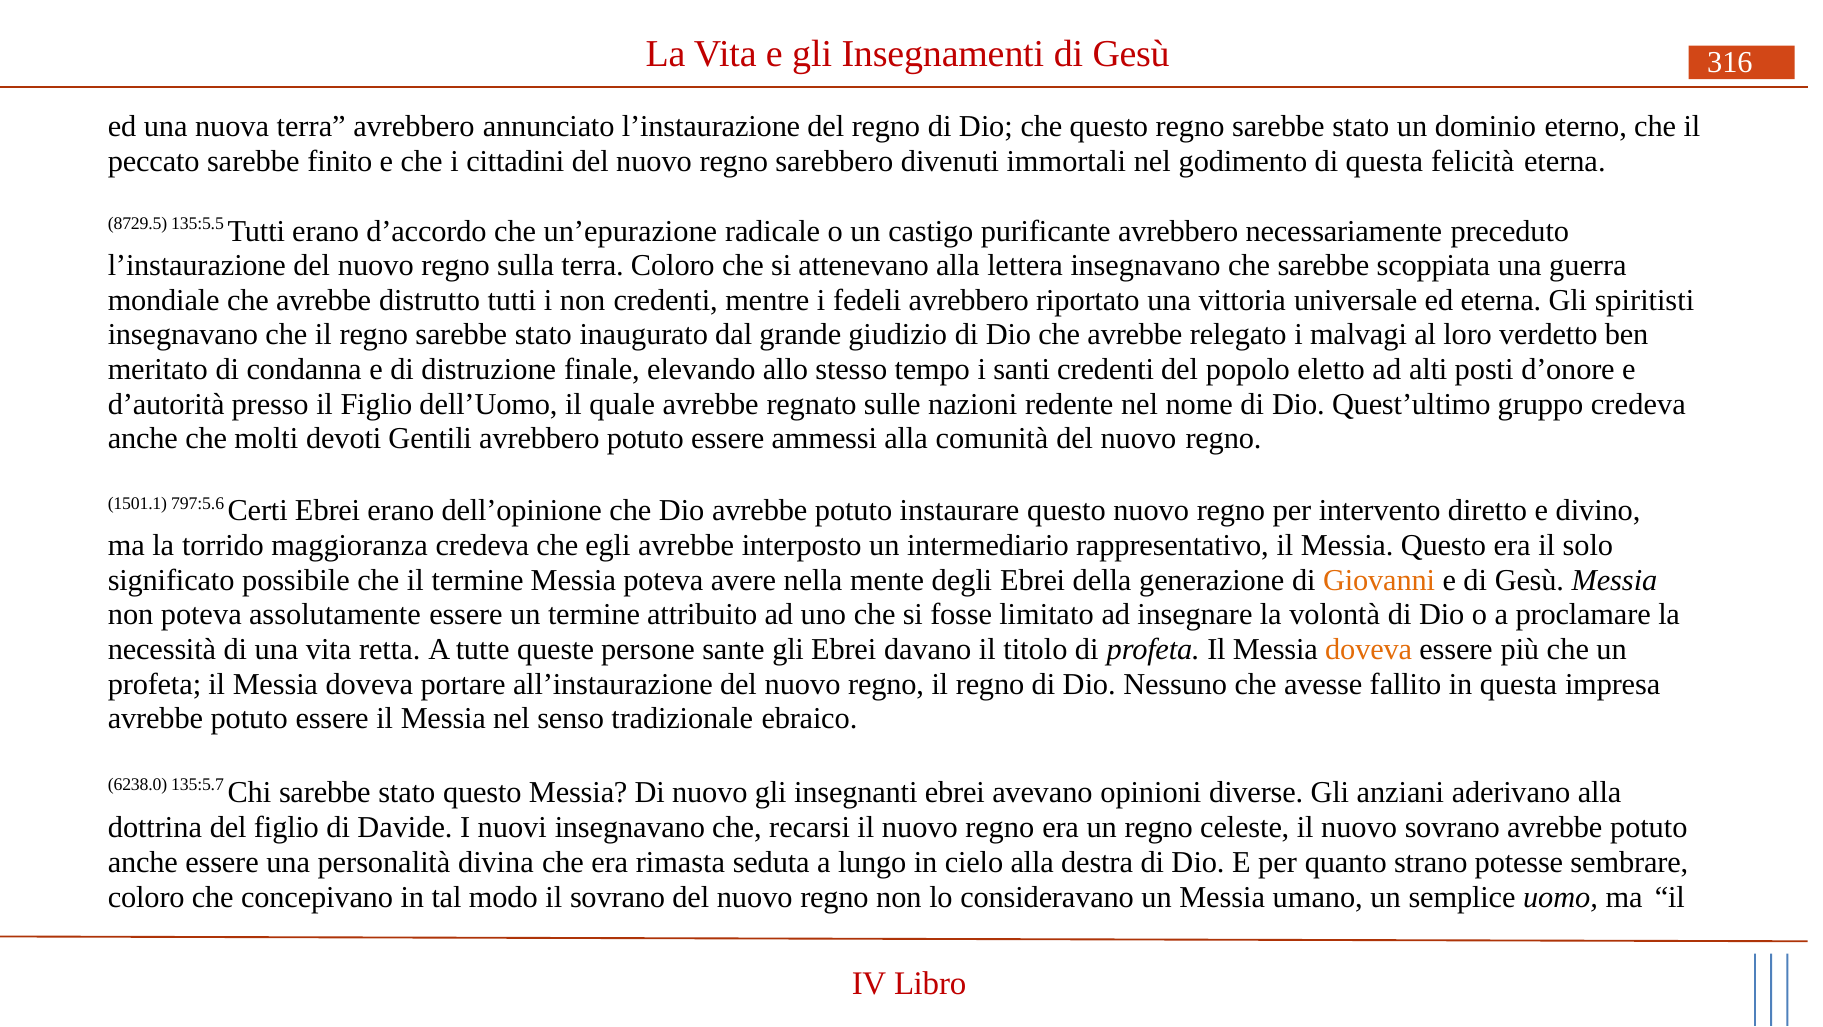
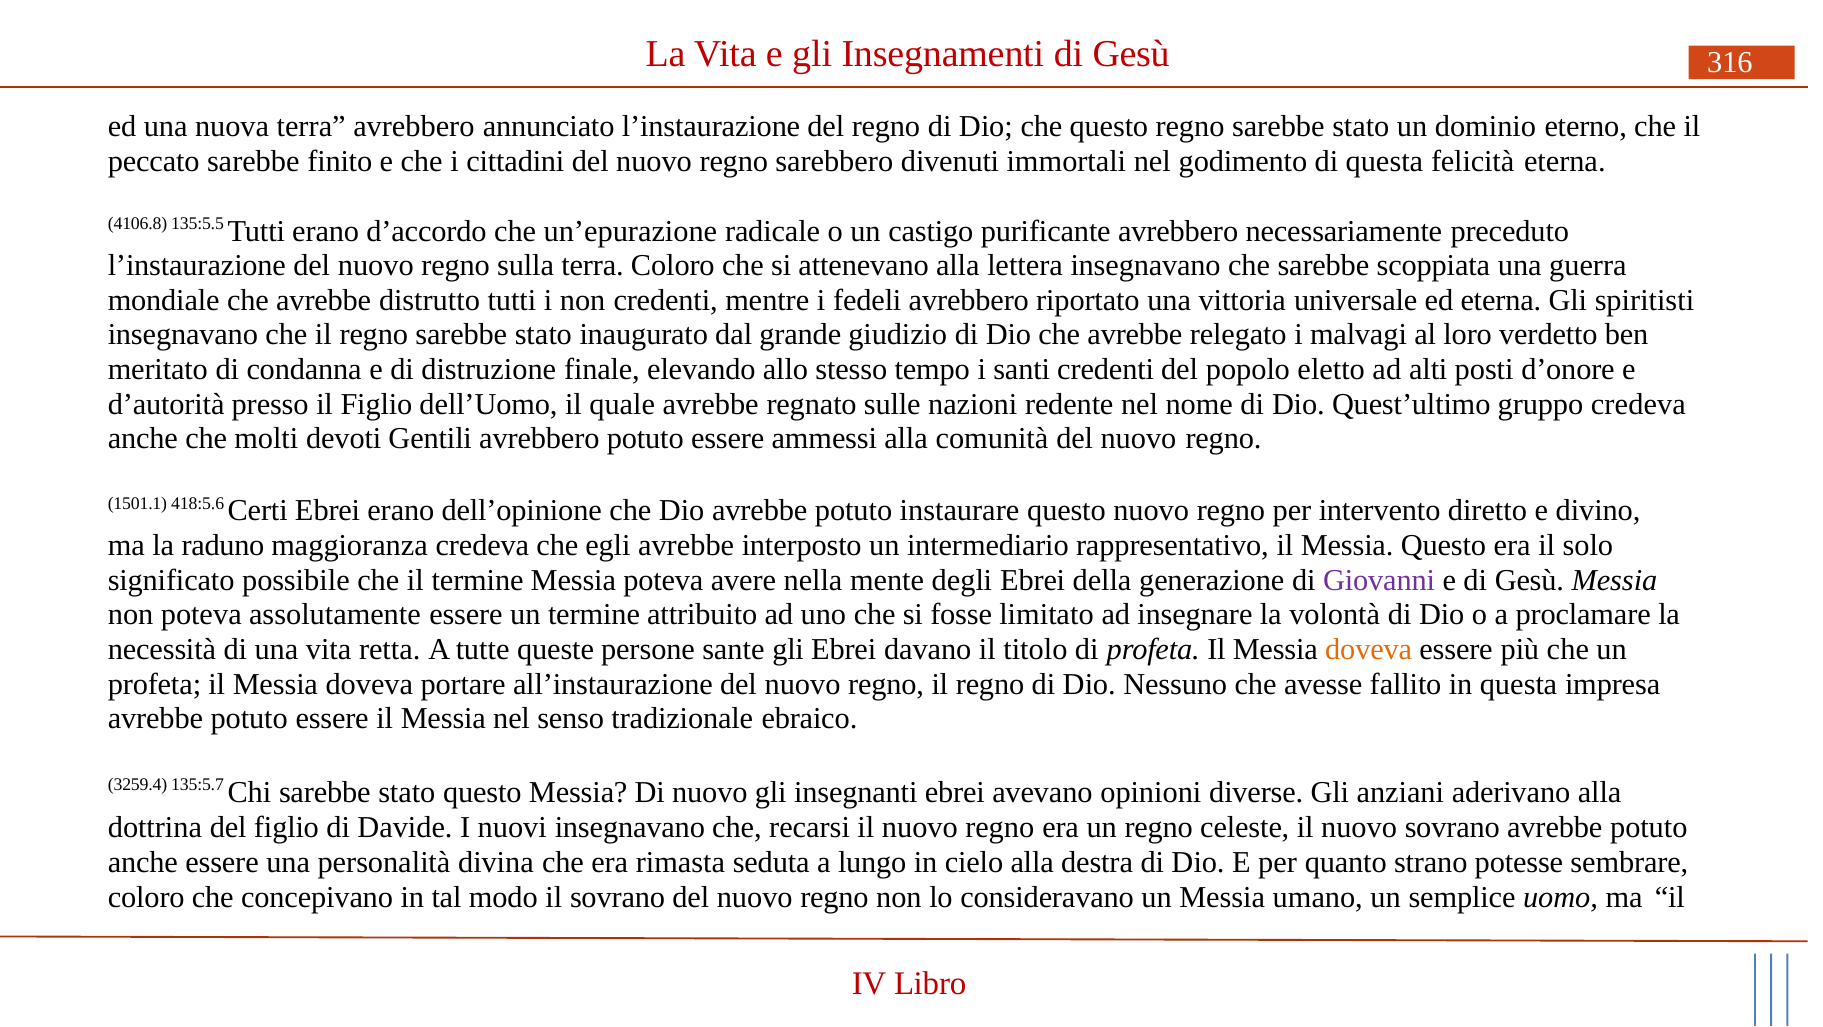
8729.5: 8729.5 -> 4106.8
797:5.6: 797:5.6 -> 418:5.6
torrido: torrido -> raduno
Giovanni colour: orange -> purple
6238.0: 6238.0 -> 3259.4
